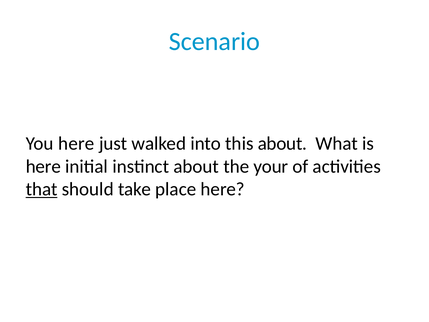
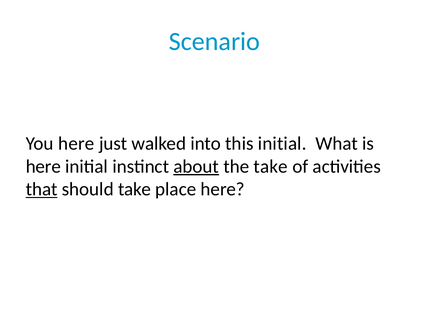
this about: about -> initial
about at (196, 166) underline: none -> present
the your: your -> take
